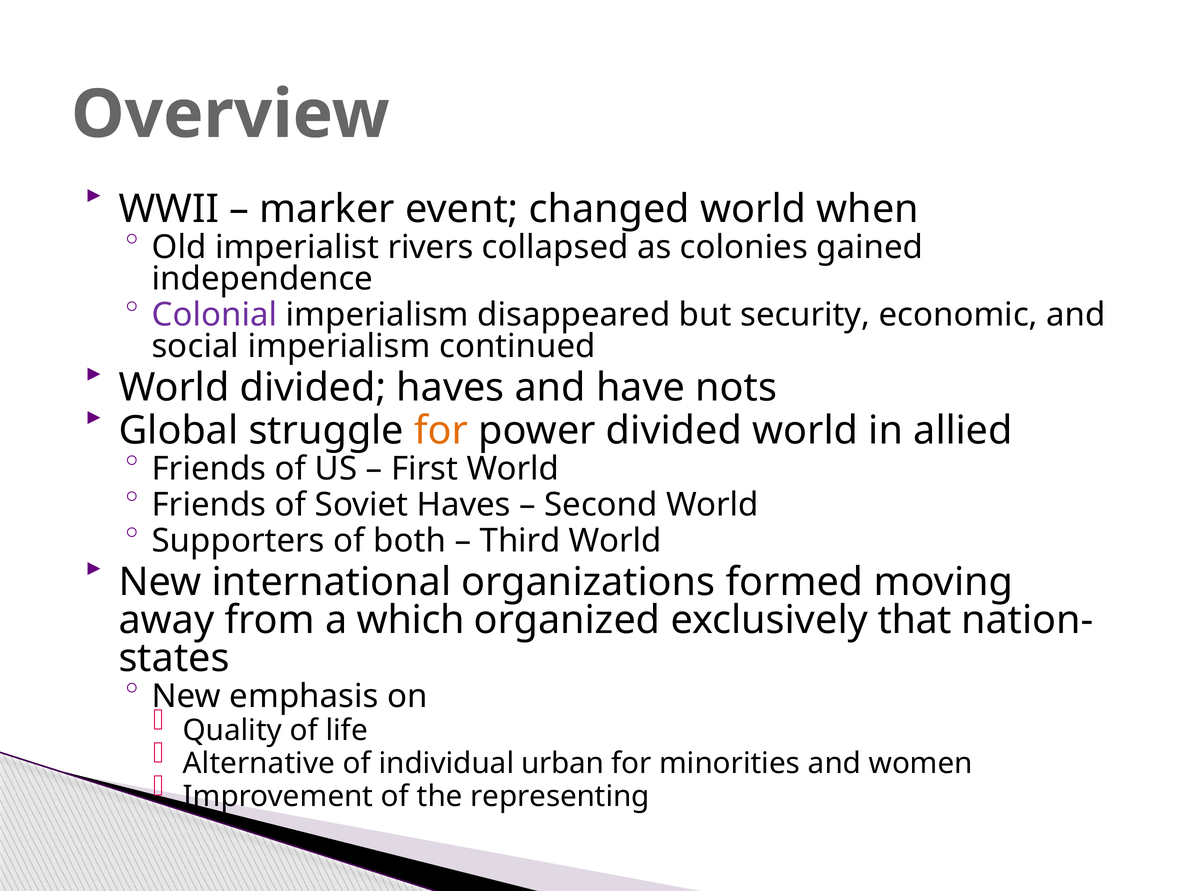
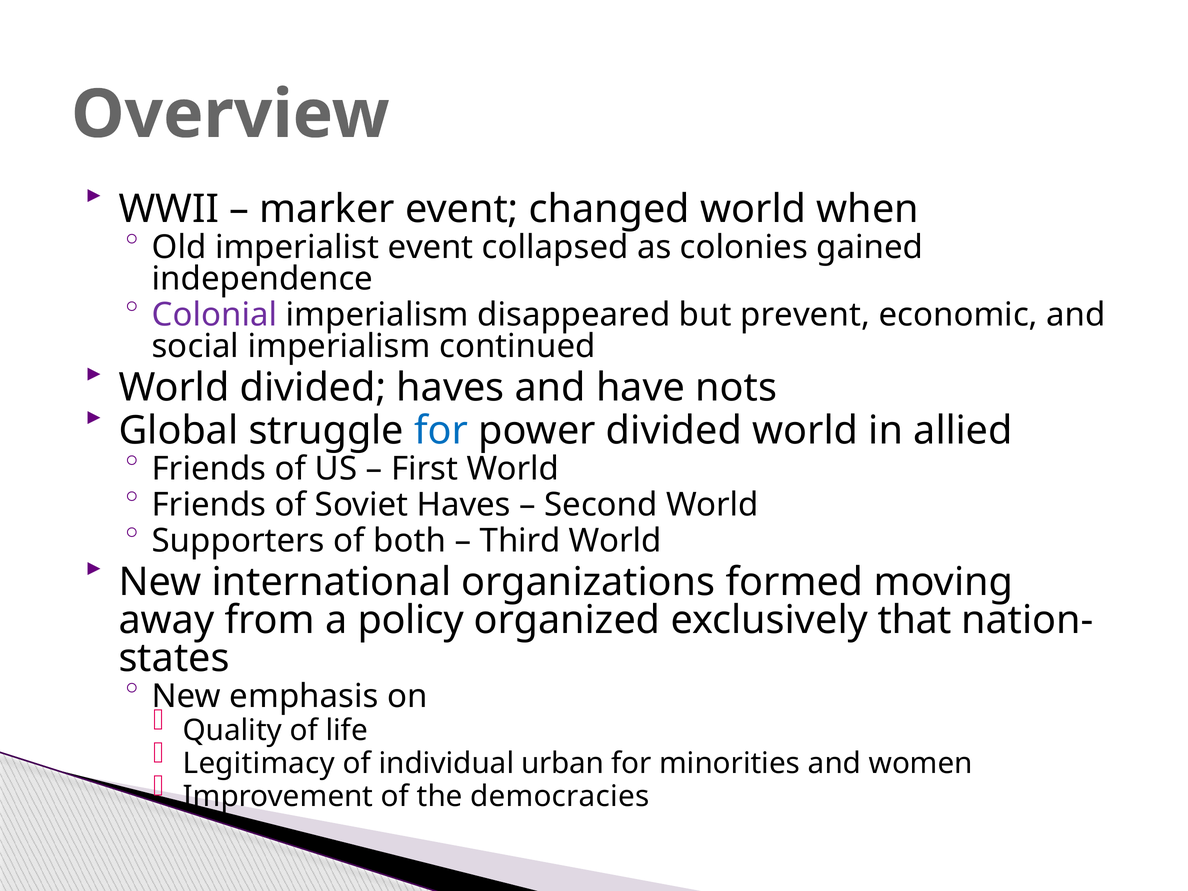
imperialist rivers: rivers -> event
security: security -> prevent
for at (441, 431) colour: orange -> blue
which: which -> policy
Alternative: Alternative -> Legitimacy
representing: representing -> democracies
